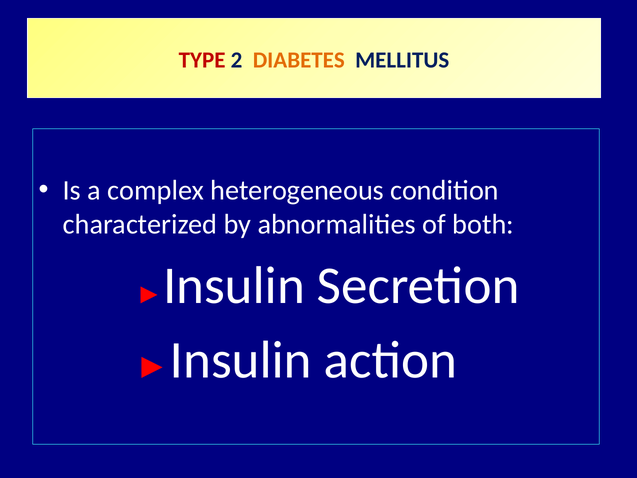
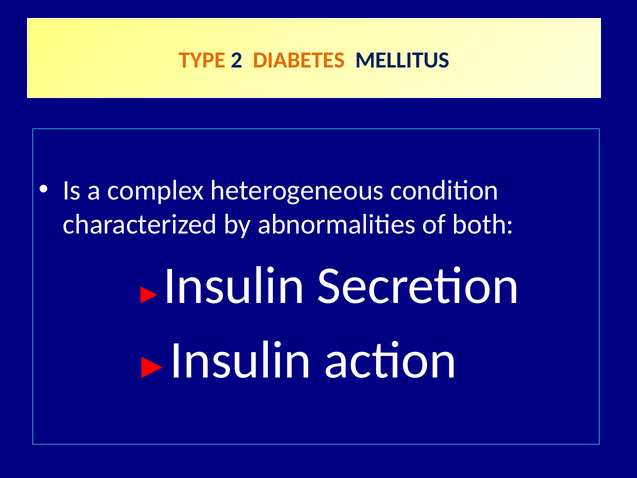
TYPE colour: red -> orange
